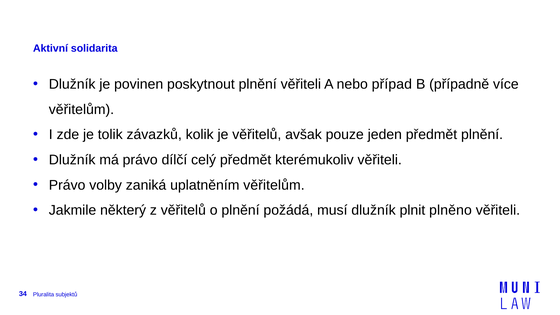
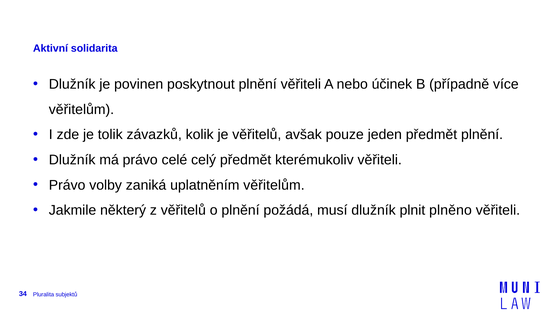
případ: případ -> účinek
dílčí: dílčí -> celé
